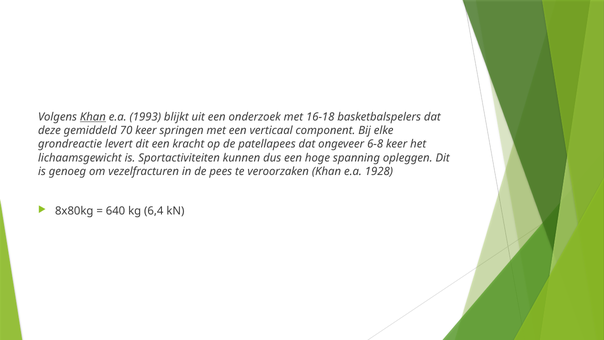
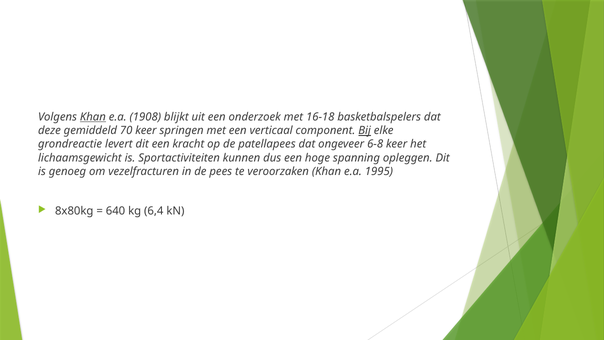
1993: 1993 -> 1908
Bij underline: none -> present
1928: 1928 -> 1995
